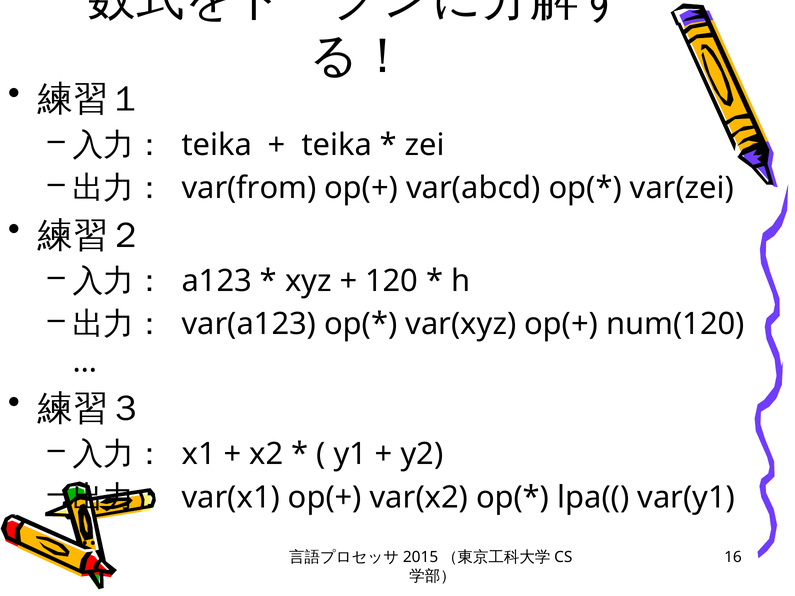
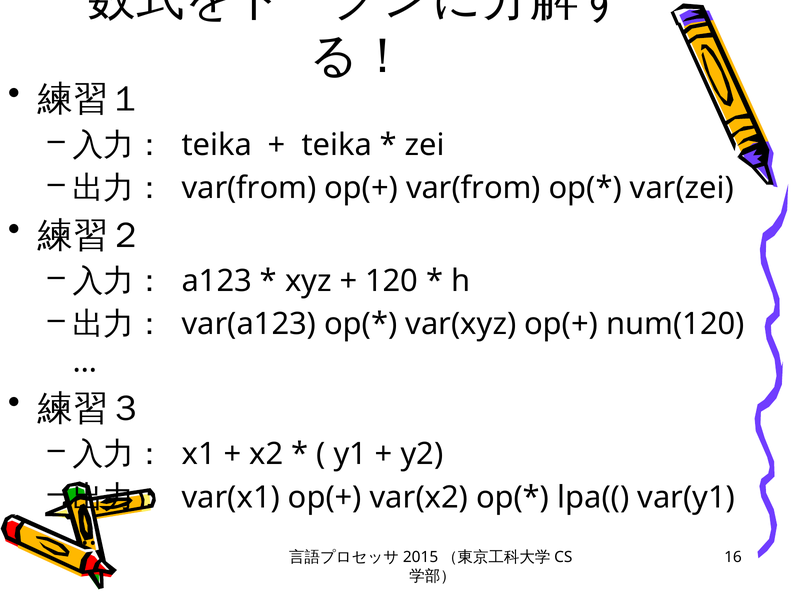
op(+ var(abcd: var(abcd -> var(from
